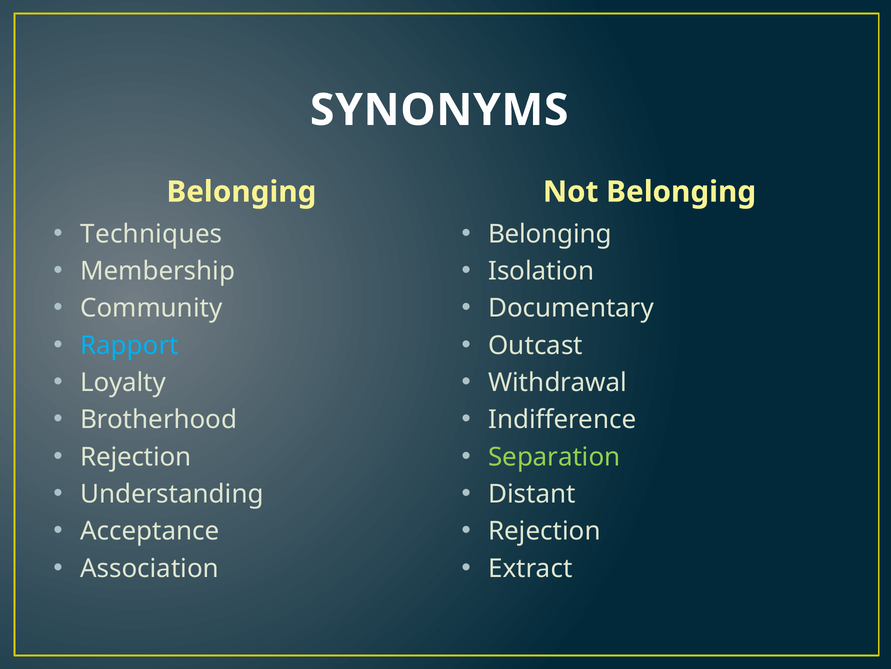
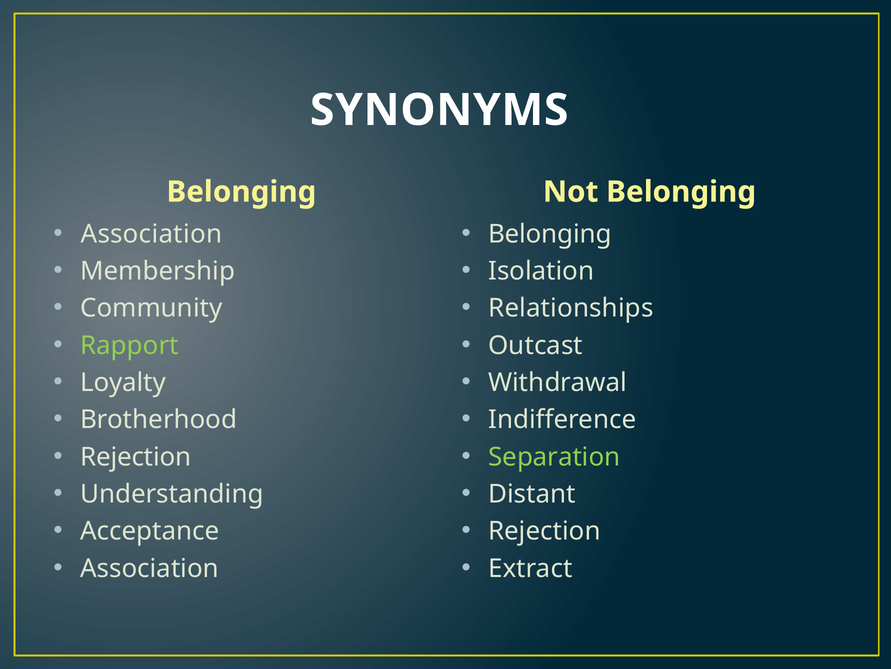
Techniques at (151, 234): Techniques -> Association
Documentary: Documentary -> Relationships
Rapport colour: light blue -> light green
